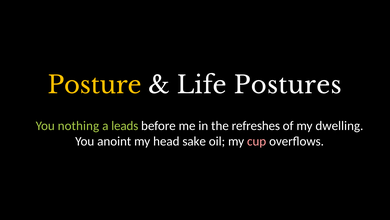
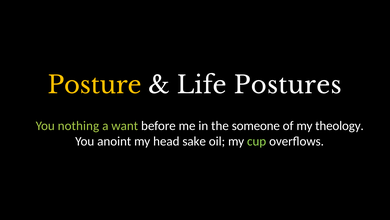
leads: leads -> want
refreshes: refreshes -> someone
dwelling: dwelling -> theology
cup colour: pink -> light green
